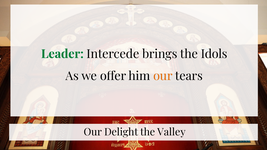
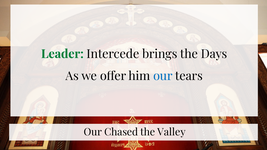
Idols: Idols -> Days
our at (163, 76) colour: orange -> blue
Delight: Delight -> Chased
